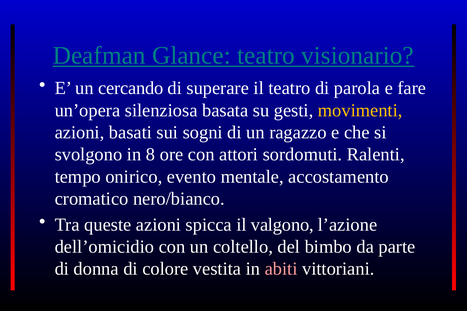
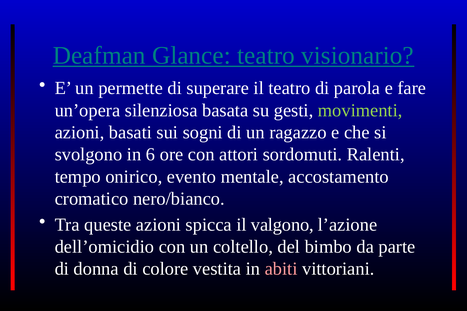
cercando: cercando -> permette
movimenti colour: yellow -> light green
8: 8 -> 6
